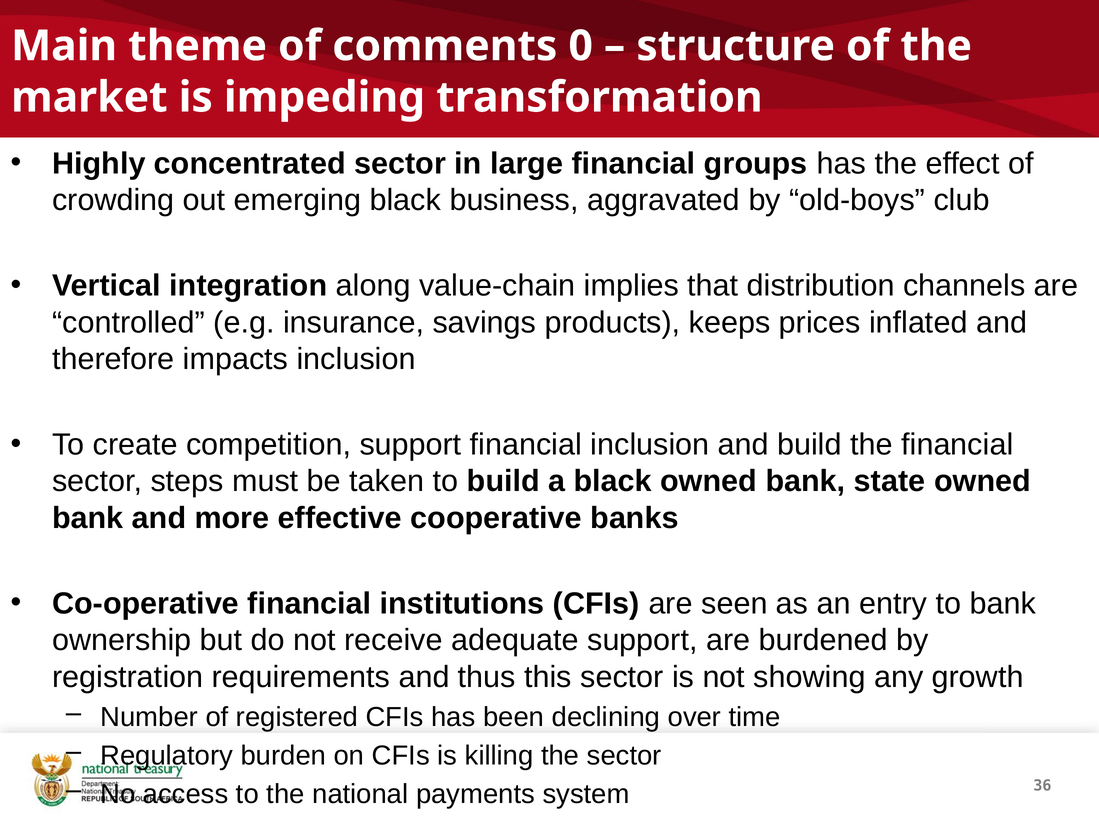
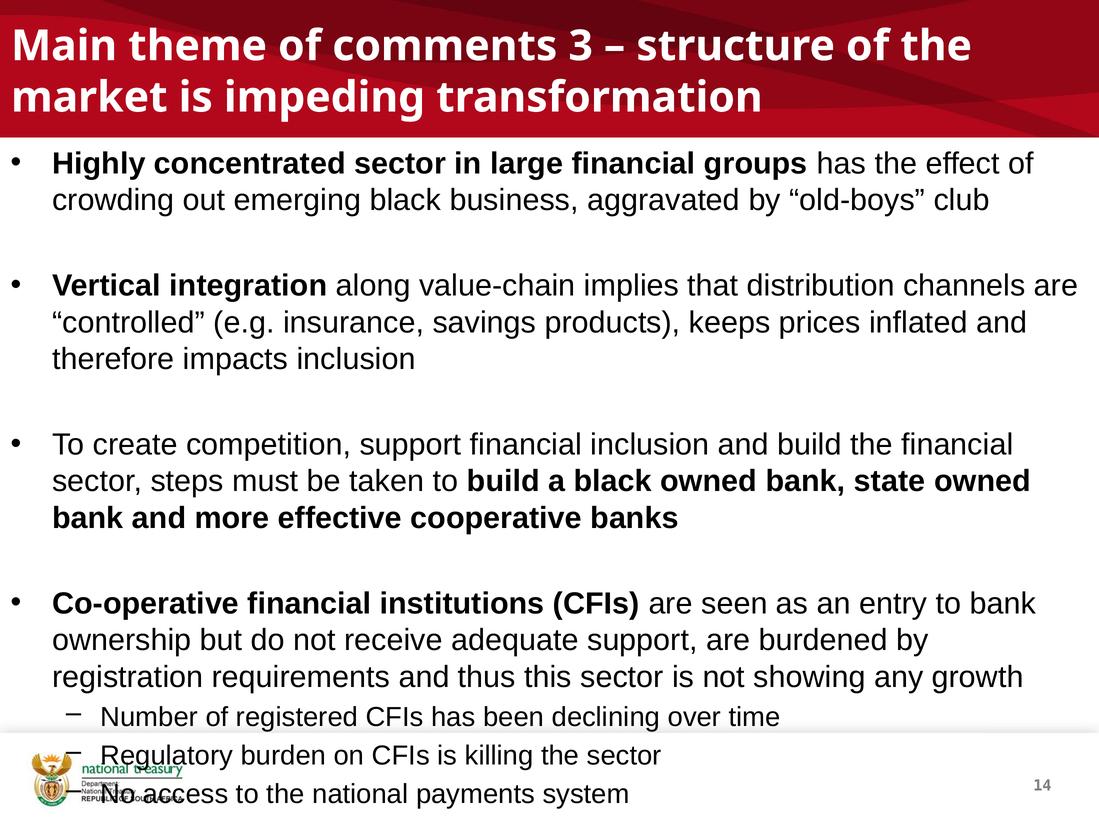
0: 0 -> 3
36: 36 -> 14
